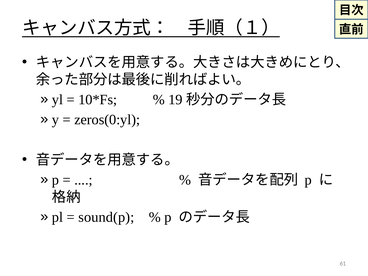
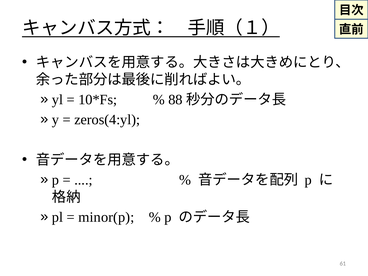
19: 19 -> 88
zeros(0:yl: zeros(0:yl -> zeros(4:yl
sound(p: sound(p -> minor(p
